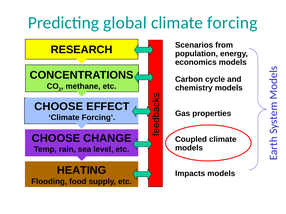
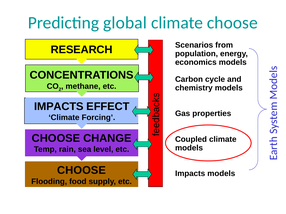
forcing at (232, 23): forcing -> choose
CHOOSE at (59, 107): CHOOSE -> IMPACTS
HEATING at (82, 171): HEATING -> CHOOSE
